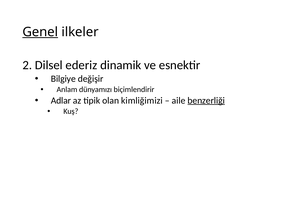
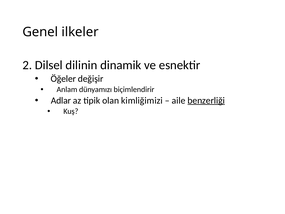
Genel underline: present -> none
ederiz: ederiz -> dilinin
Bilgiye: Bilgiye -> Öğeler
